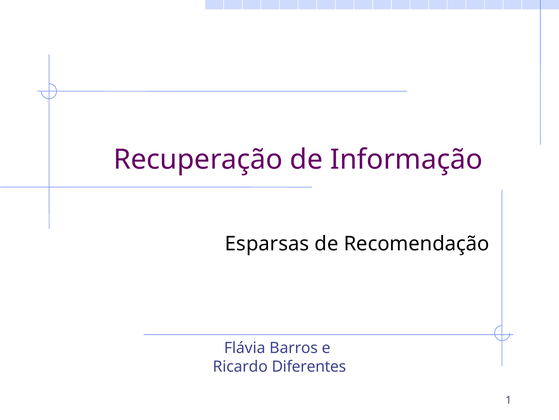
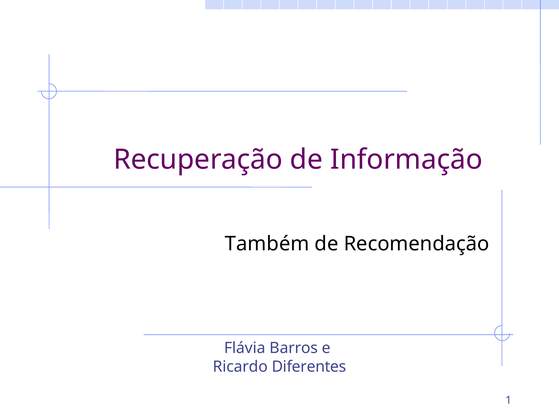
Esparsas: Esparsas -> Também
